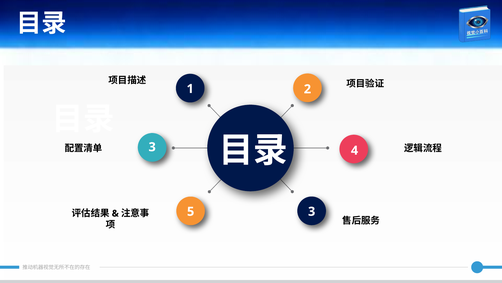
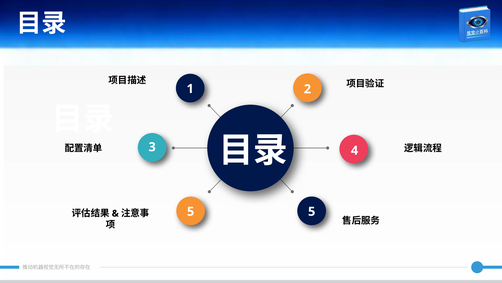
5 3: 3 -> 5
